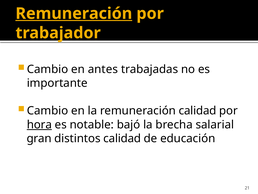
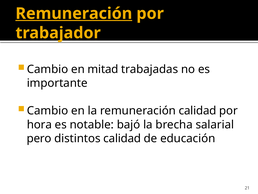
antes: antes -> mitad
hora underline: present -> none
gran: gran -> pero
